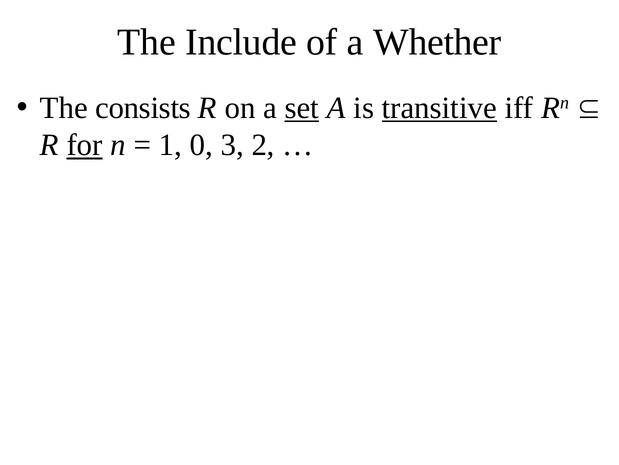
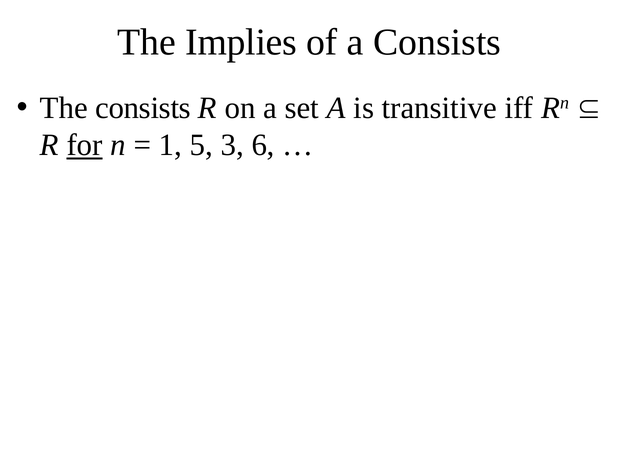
Include: Include -> Implies
a Whether: Whether -> Consists
set underline: present -> none
transitive underline: present -> none
0: 0 -> 5
2: 2 -> 6
